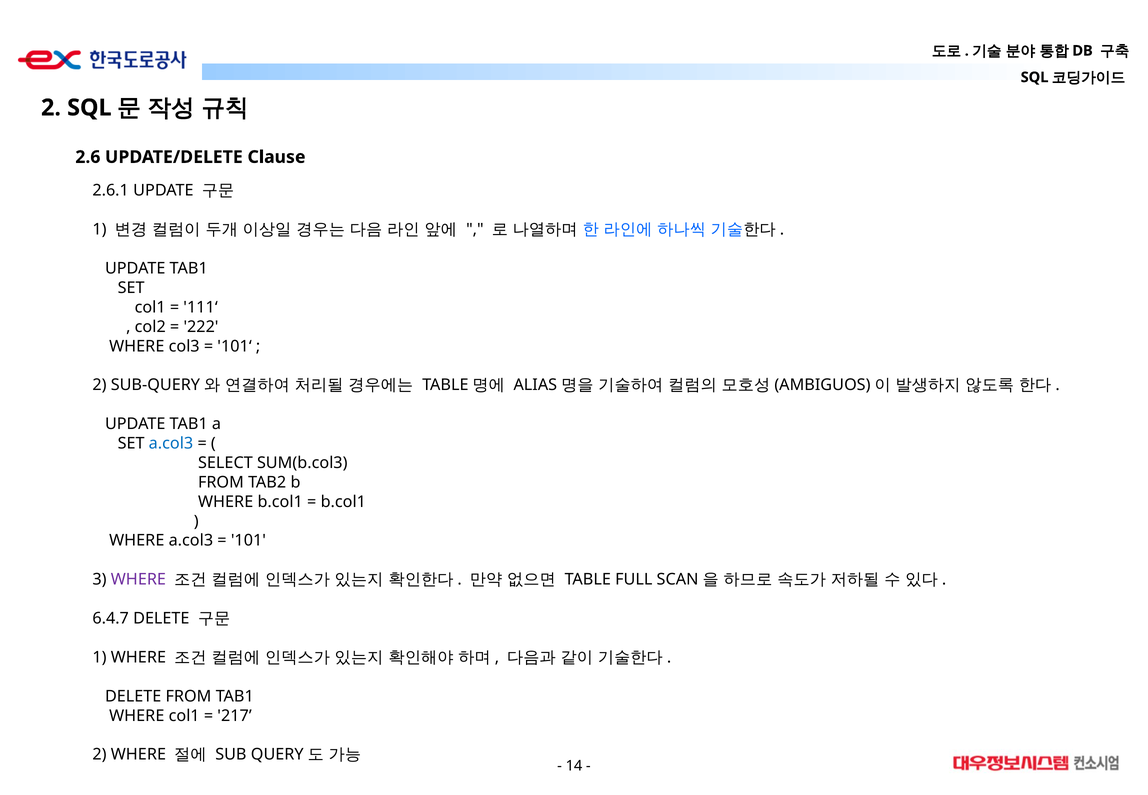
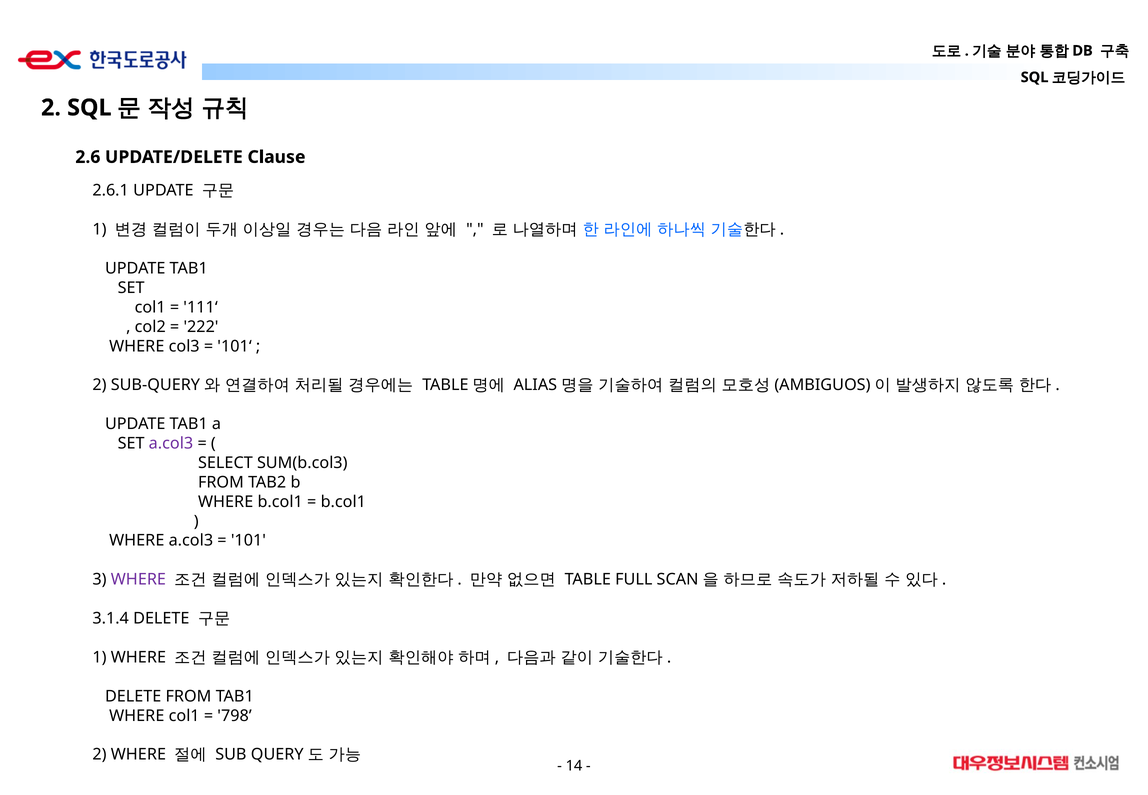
a.col3 at (171, 443) colour: blue -> purple
6.4.7: 6.4.7 -> 3.1.4
217: 217 -> 798
